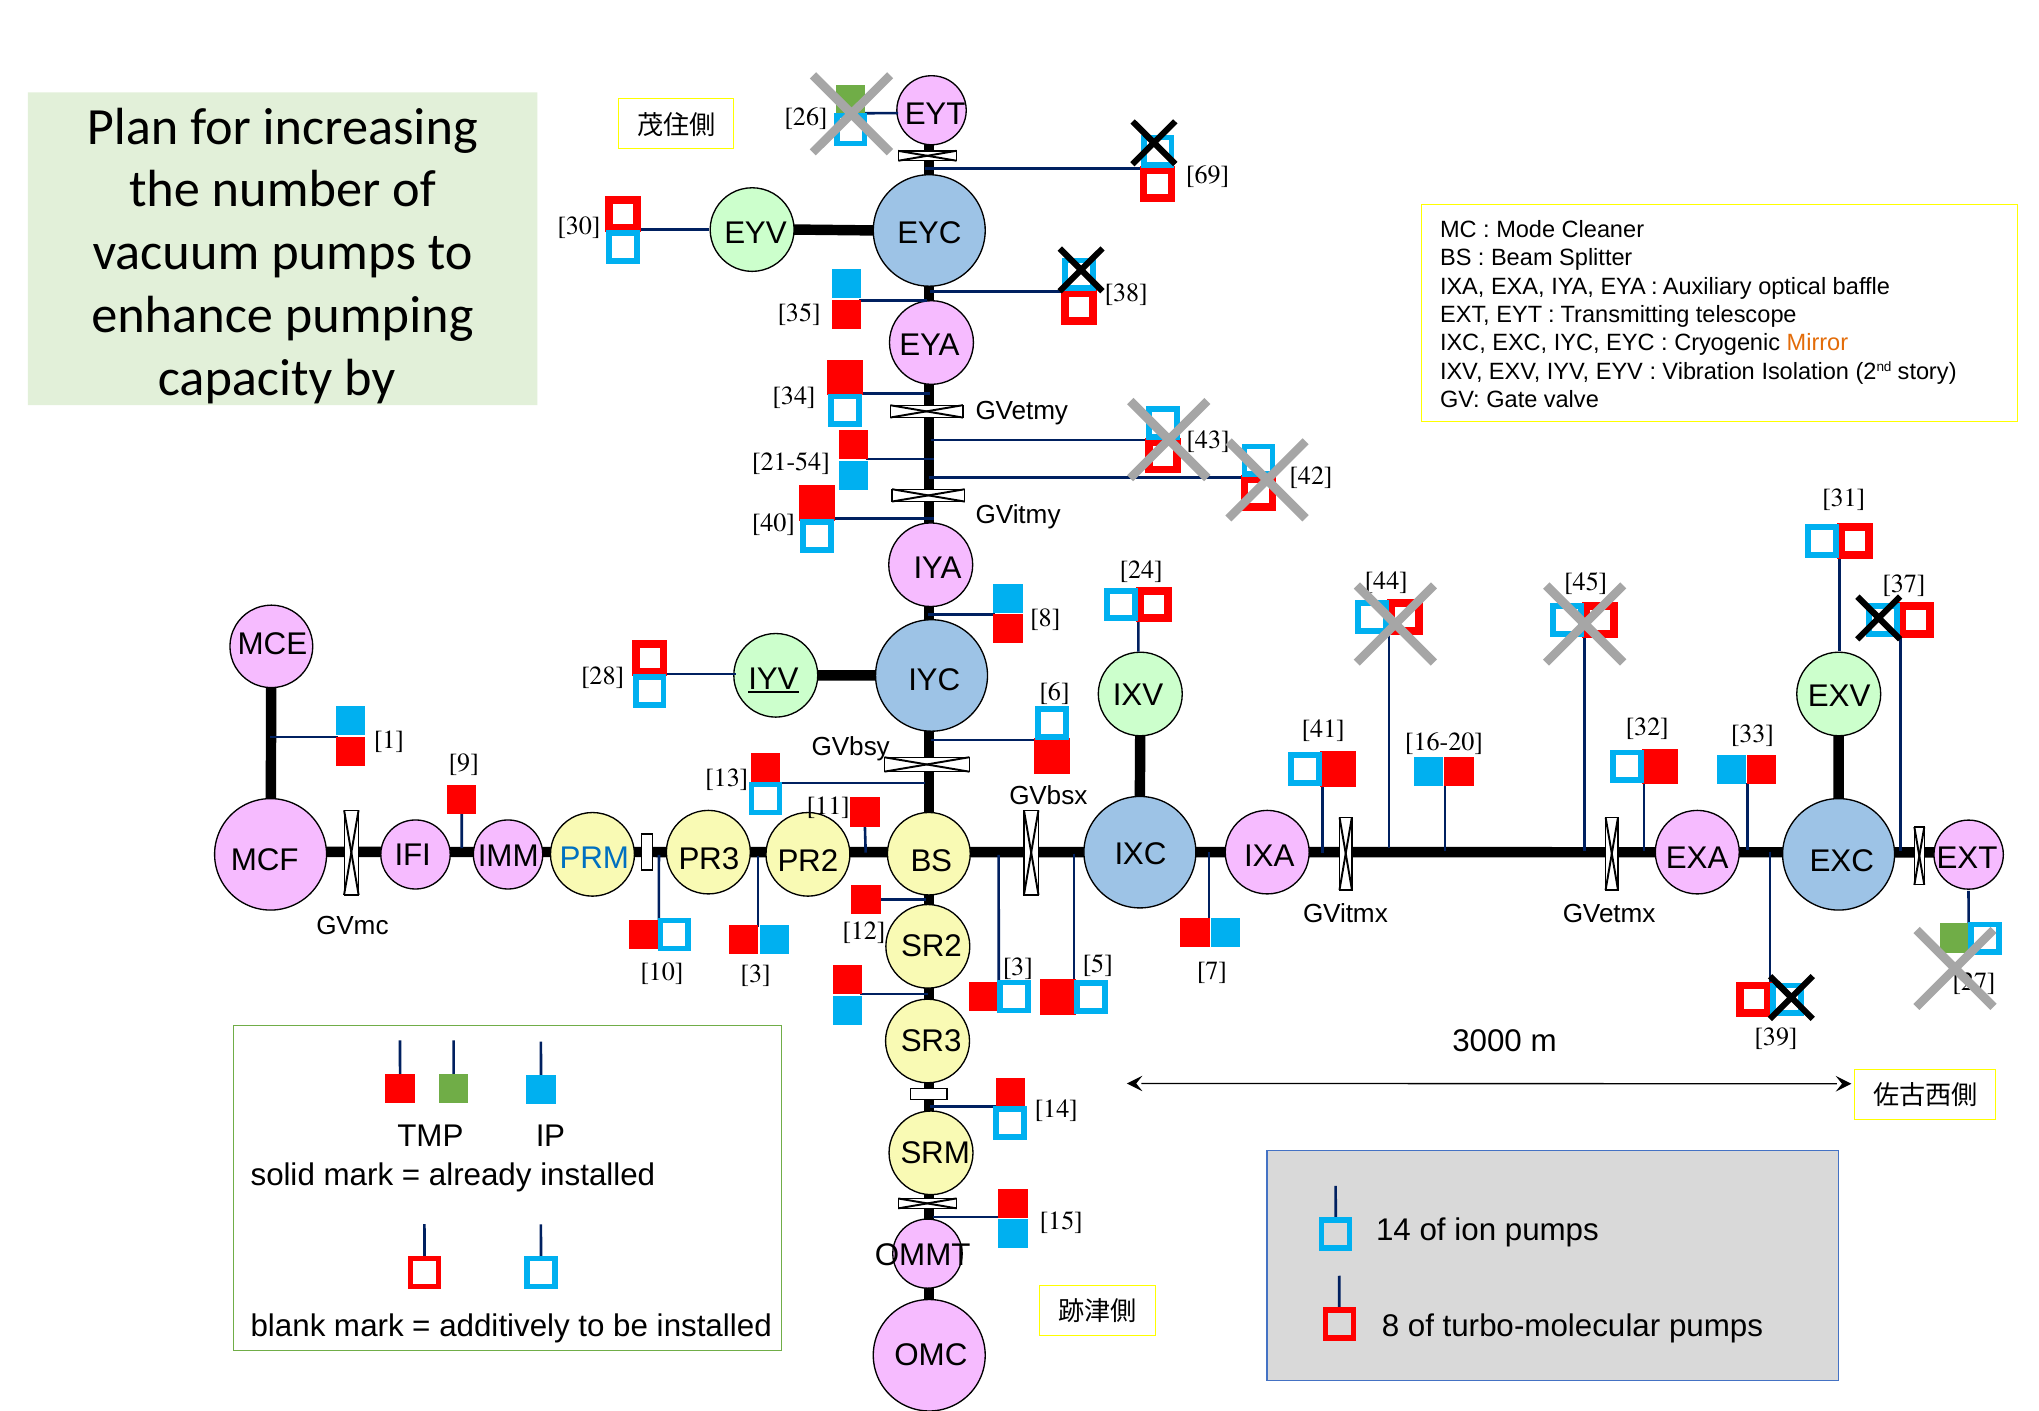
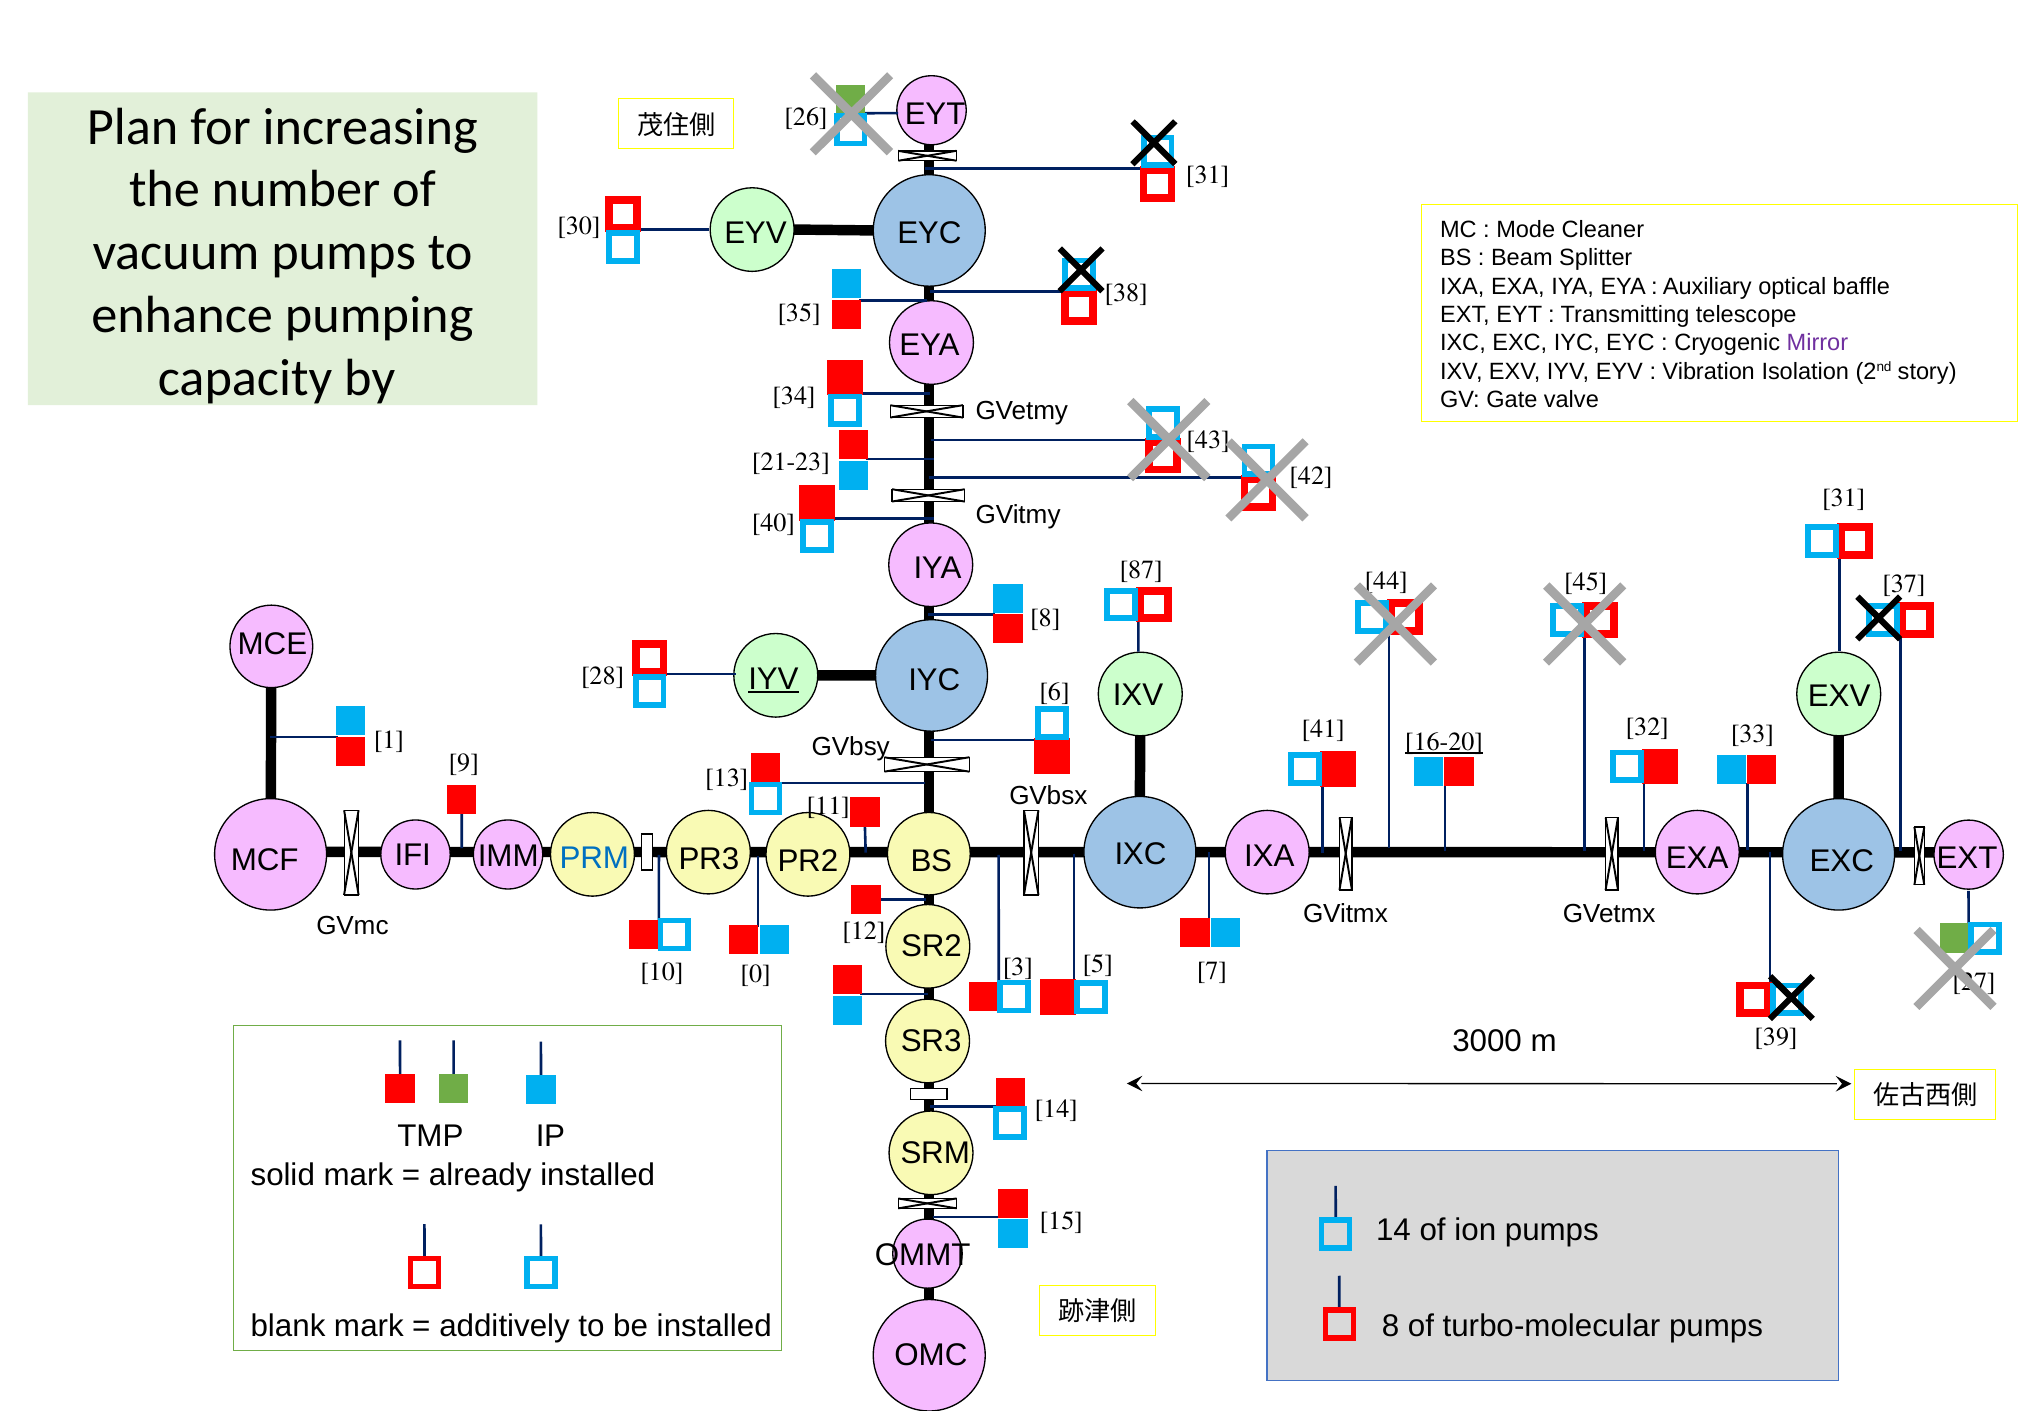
69 at (1208, 175): 69 -> 31
Mirror colour: orange -> purple
21-54: 21-54 -> 21-23
24: 24 -> 87
16-20 underline: none -> present
3 at (756, 975): 3 -> 0
